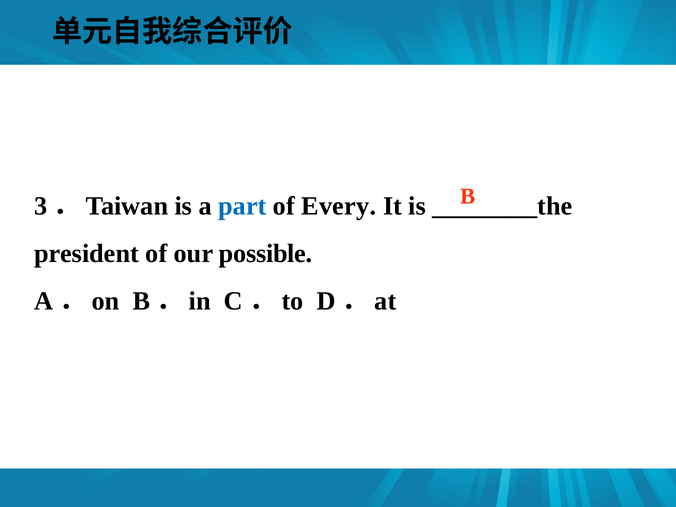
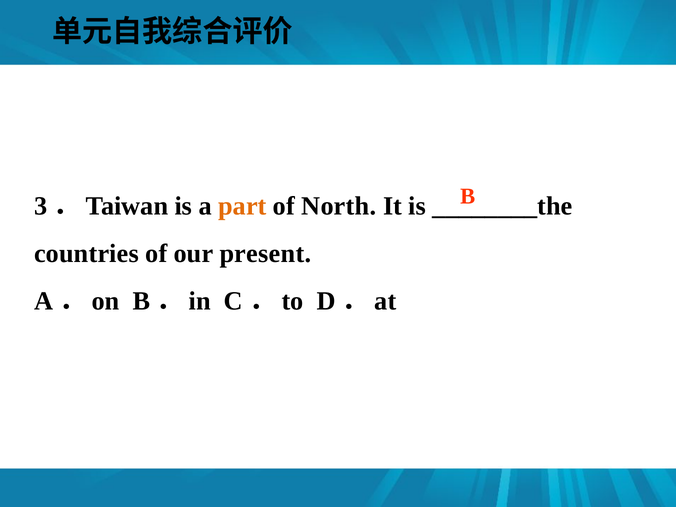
part colour: blue -> orange
Every: Every -> North
president: president -> countries
possible: possible -> present
